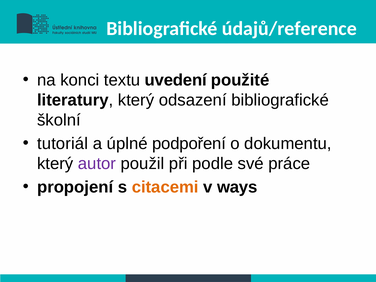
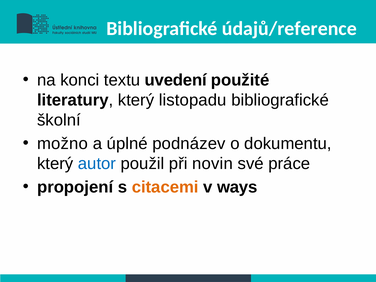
odsazení: odsazení -> listopadu
tutoriál: tutoriál -> možno
podpoření: podpoření -> podnázev
autor colour: purple -> blue
podle: podle -> novin
